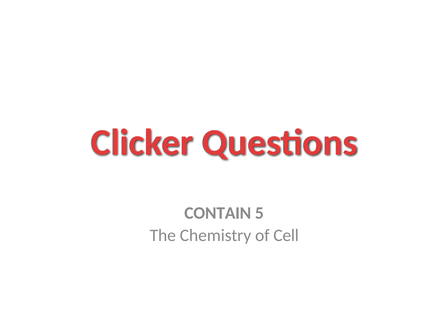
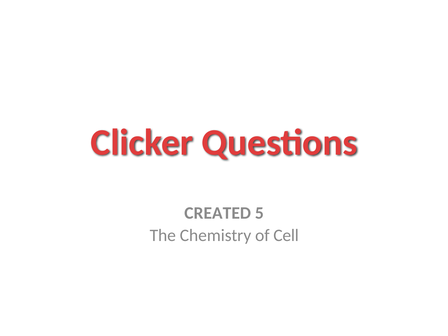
CONTAIN: CONTAIN -> CREATED
